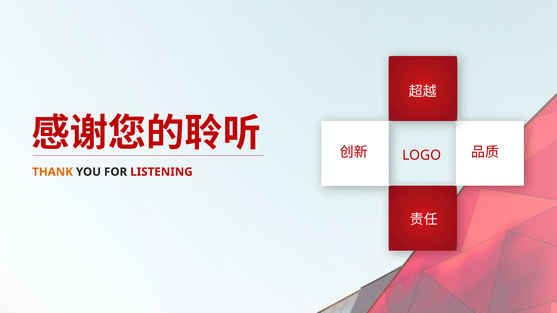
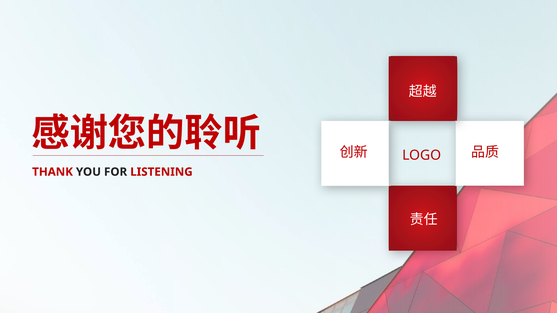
THANK colour: orange -> red
